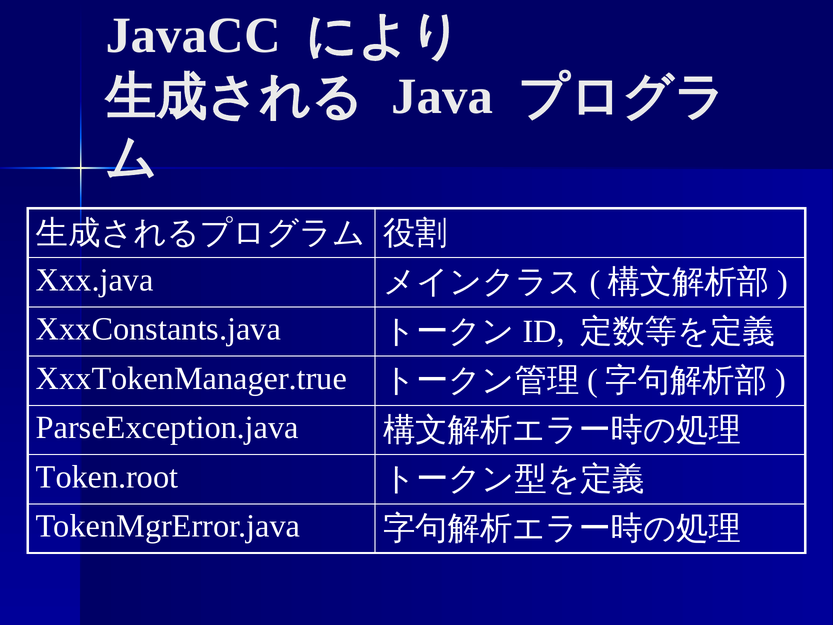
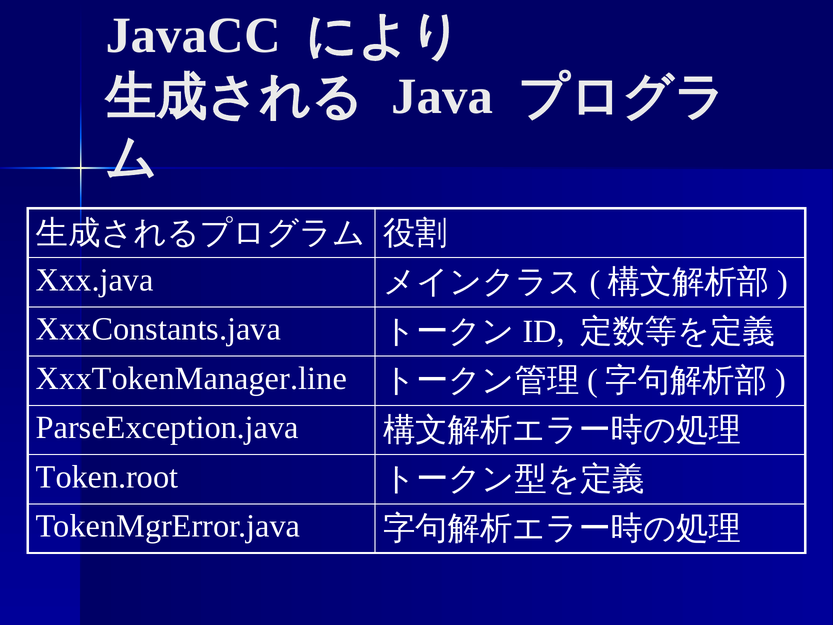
XxxTokenManager.true: XxxTokenManager.true -> XxxTokenManager.line
